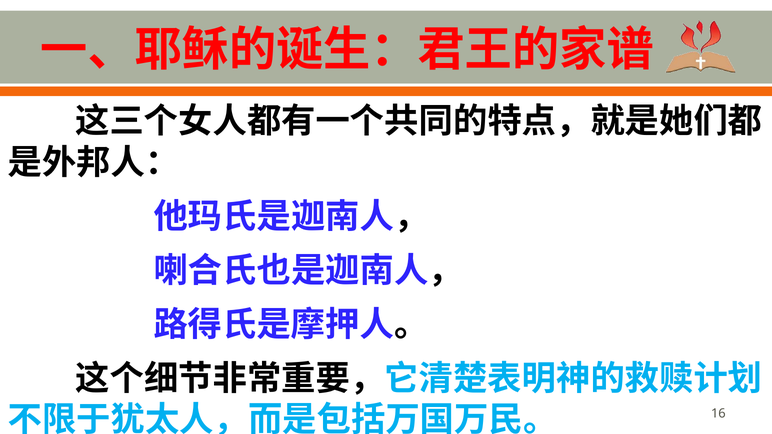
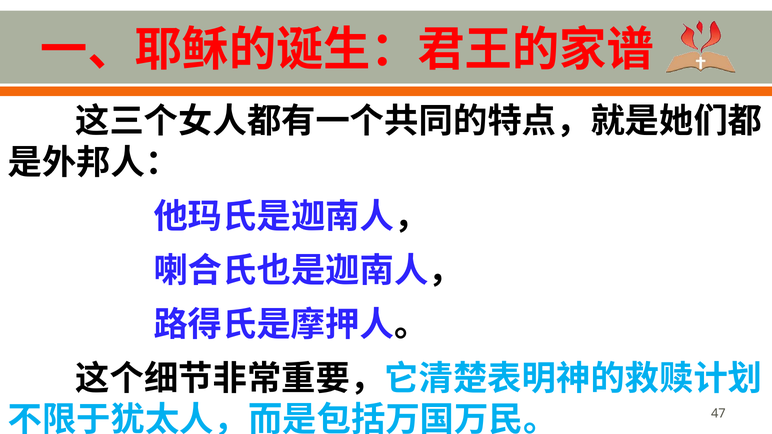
16: 16 -> 47
